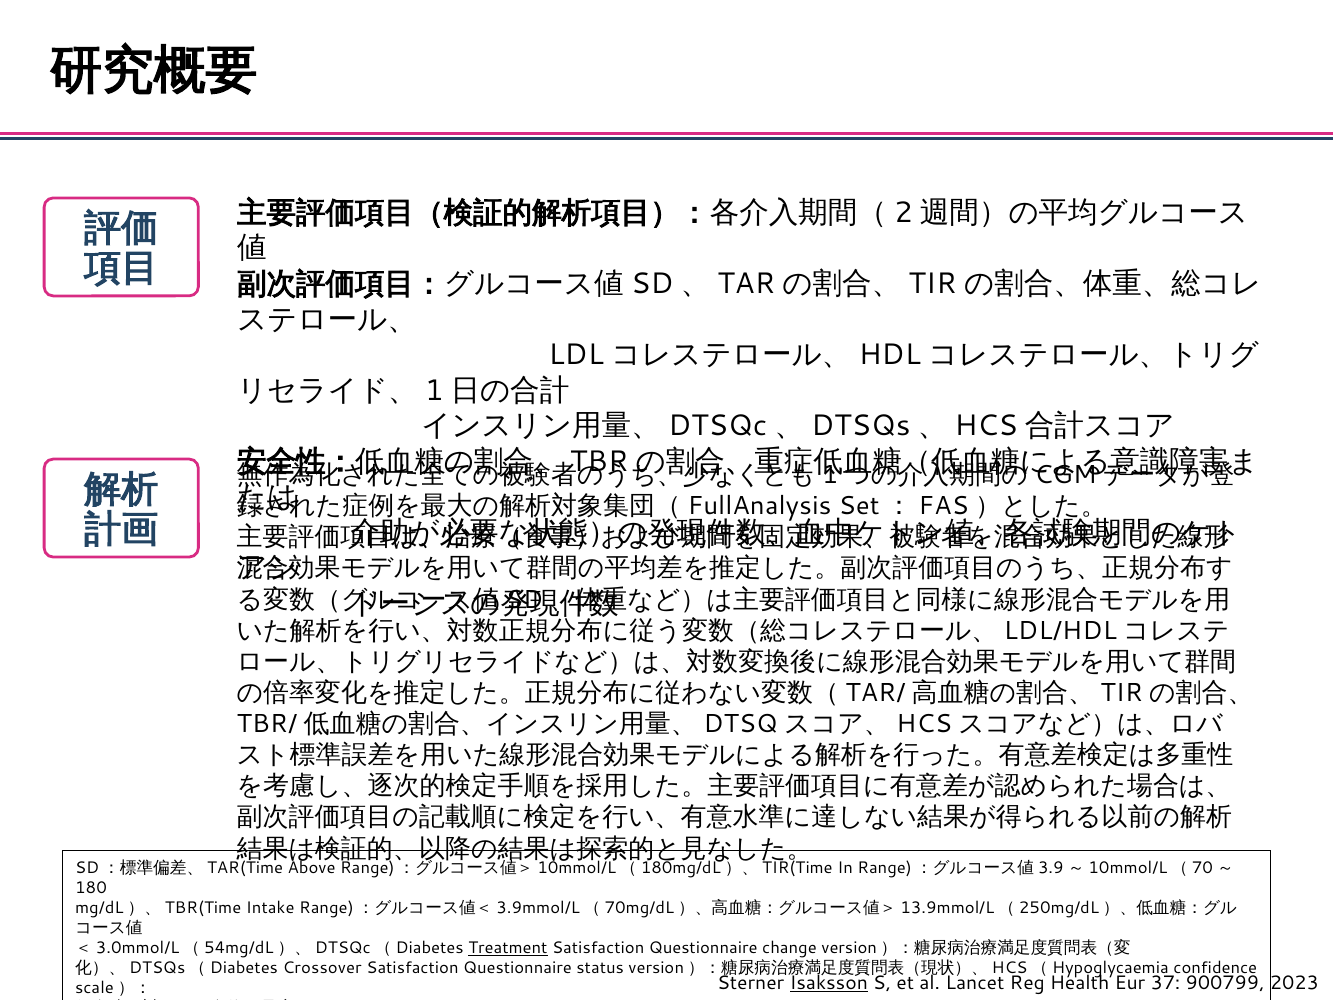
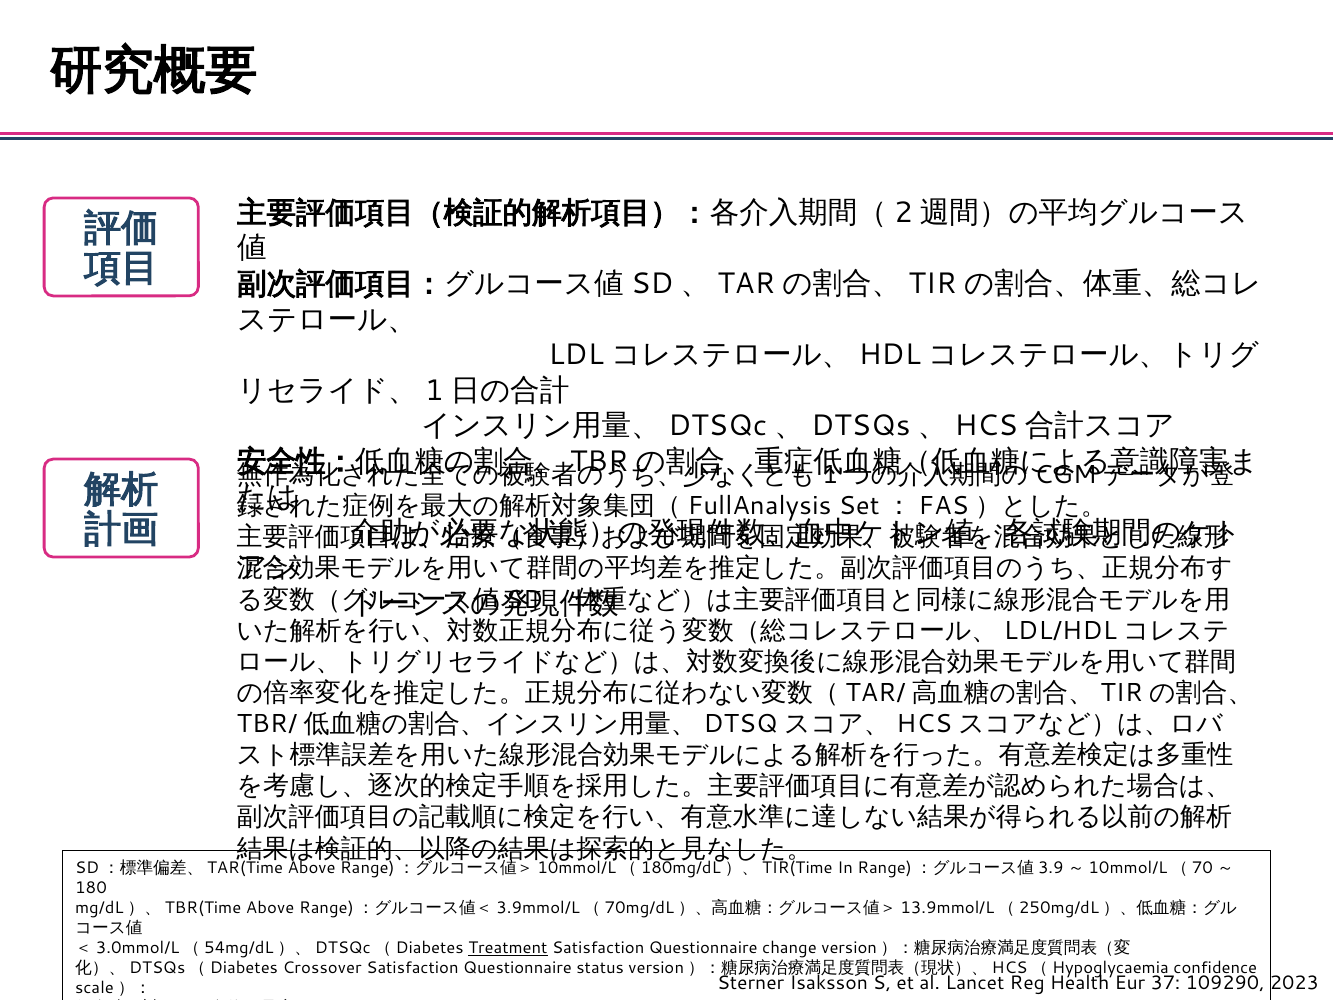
mg/dL）、TBR(Time Intake: Intake -> Above
Isaksson underline: present -> none
900799: 900799 -> 109290
